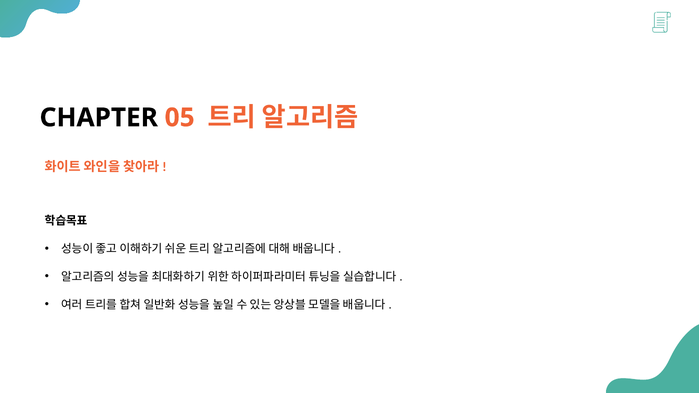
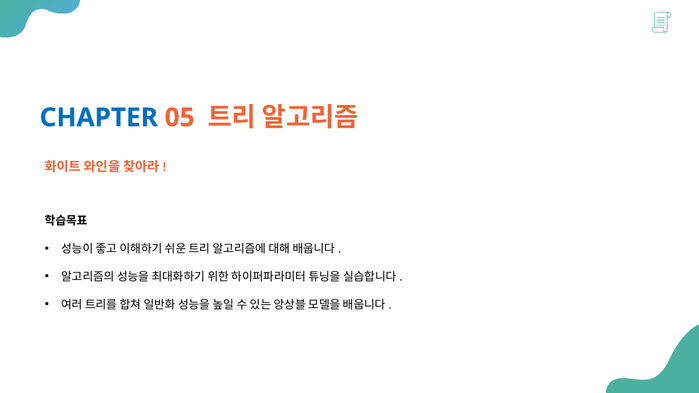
CHAPTER colour: black -> blue
